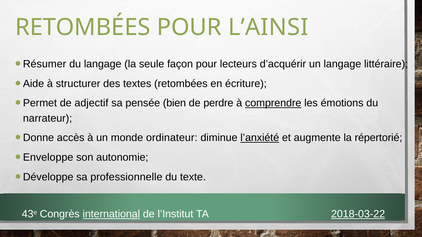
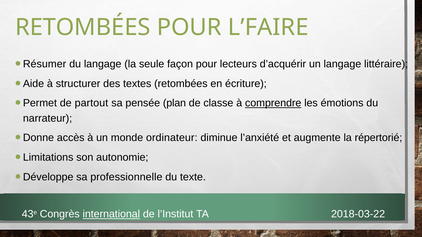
L’AINSI: L’AINSI -> L’FAIRE
adjectif: adjectif -> partout
bien: bien -> plan
perdre: perdre -> classe
l’anxiété underline: present -> none
Enveloppe: Enveloppe -> Limitations
2018-03-22 underline: present -> none
